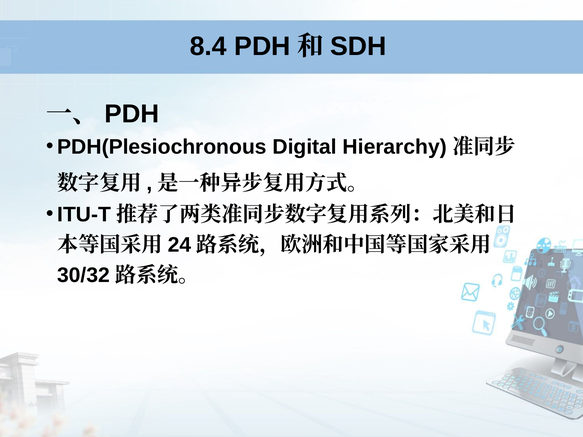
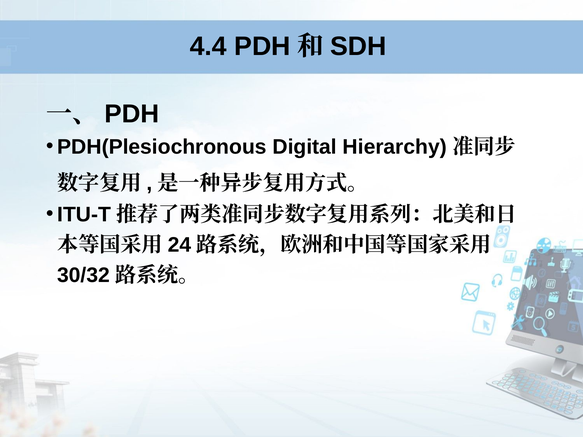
8.4: 8.4 -> 4.4
